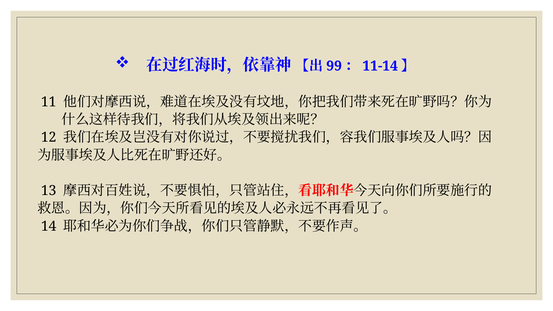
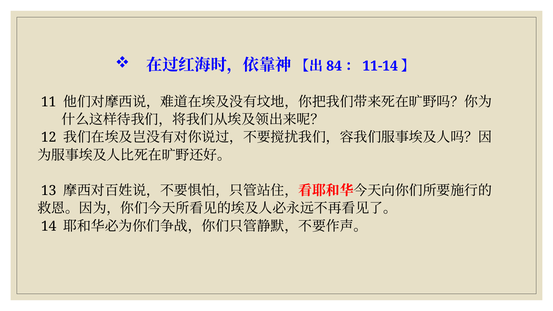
99: 99 -> 84
